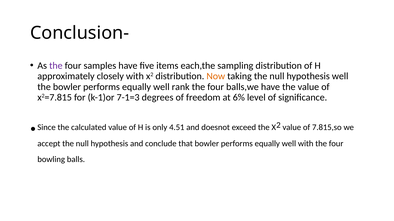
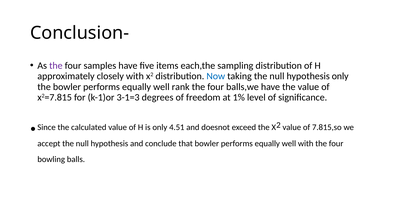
Now colour: orange -> blue
hypothesis well: well -> only
7-1=3: 7-1=3 -> 3-1=3
6%: 6% -> 1%
